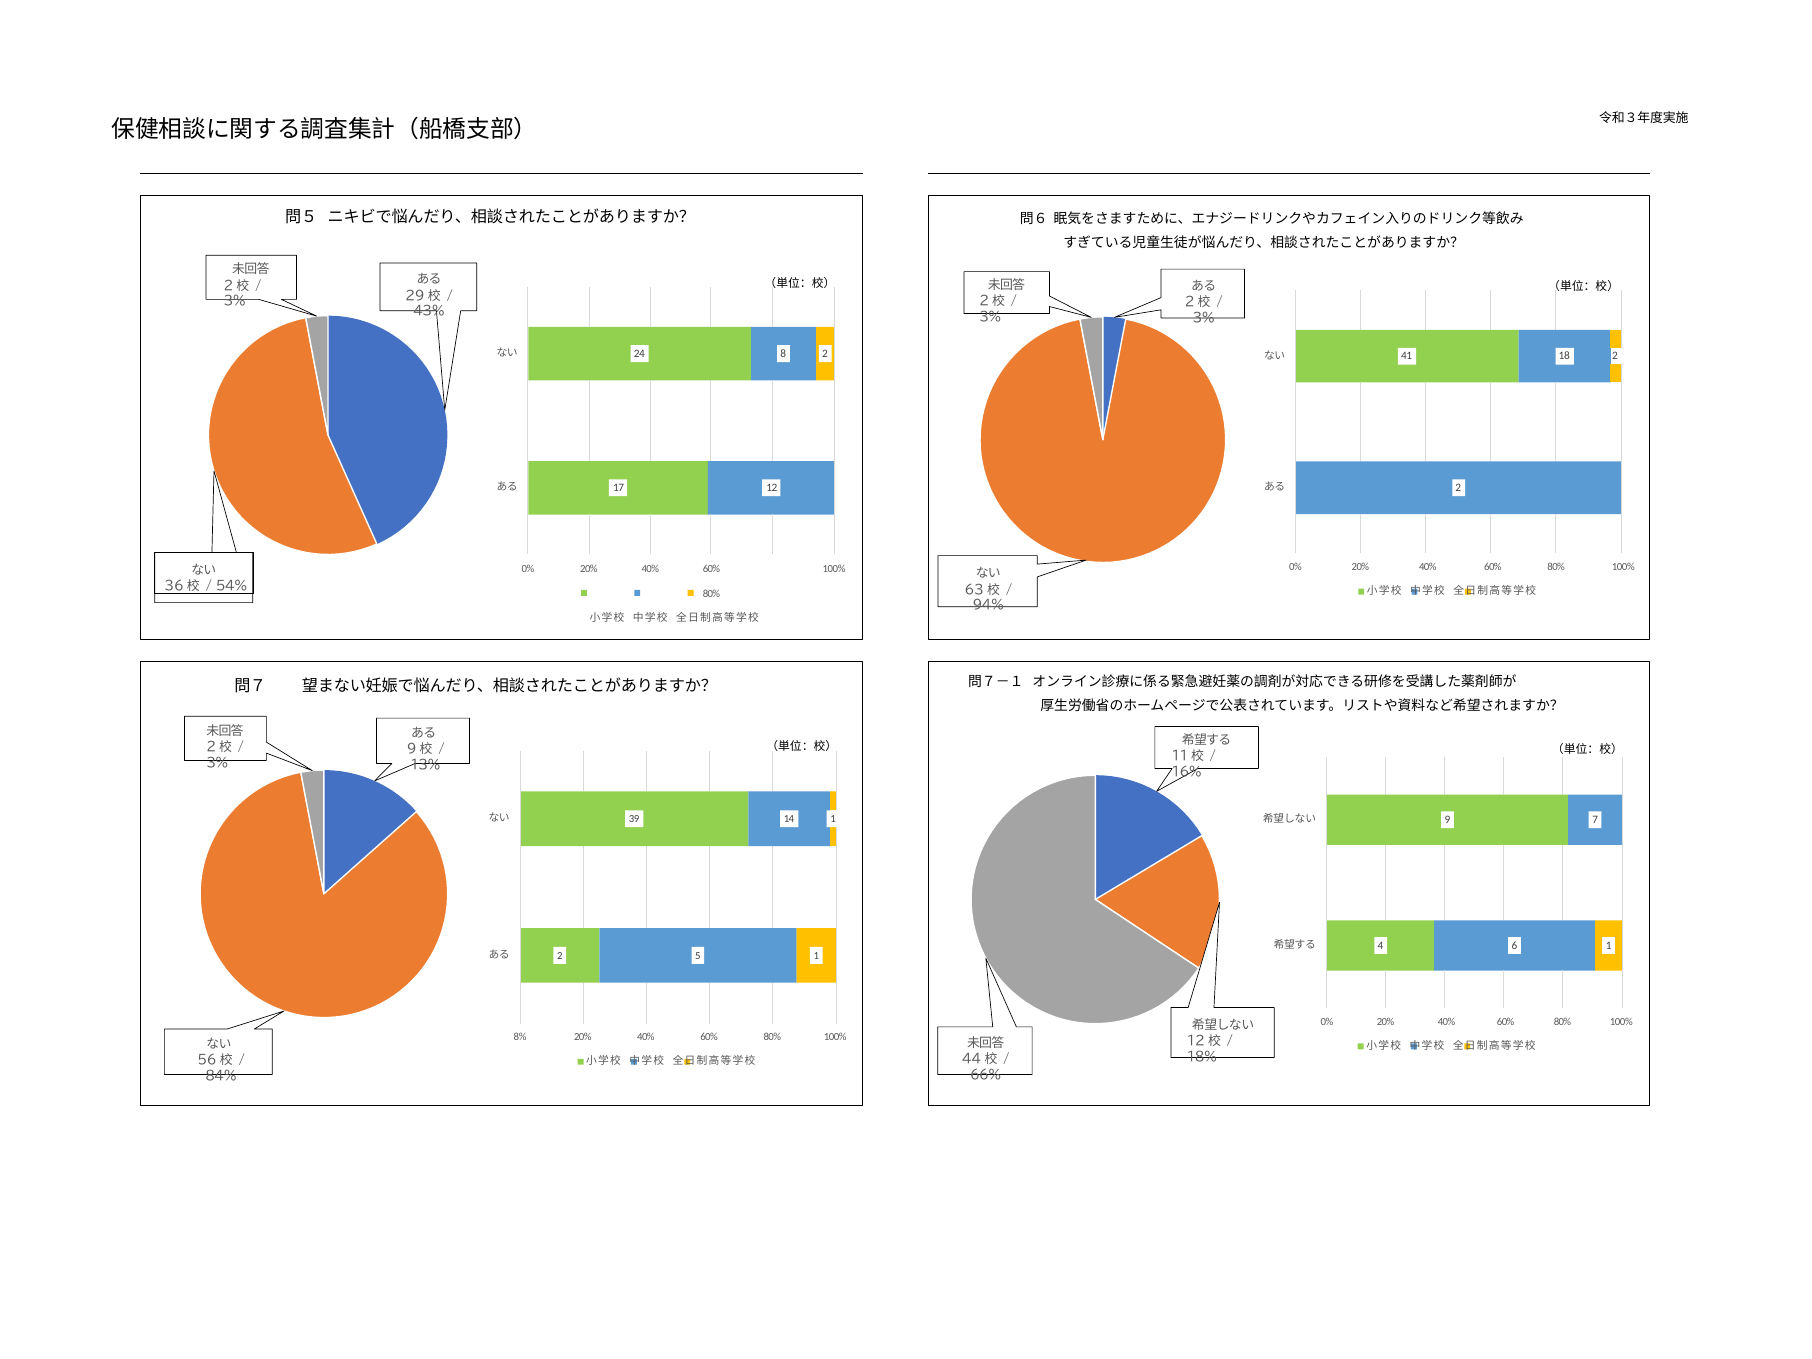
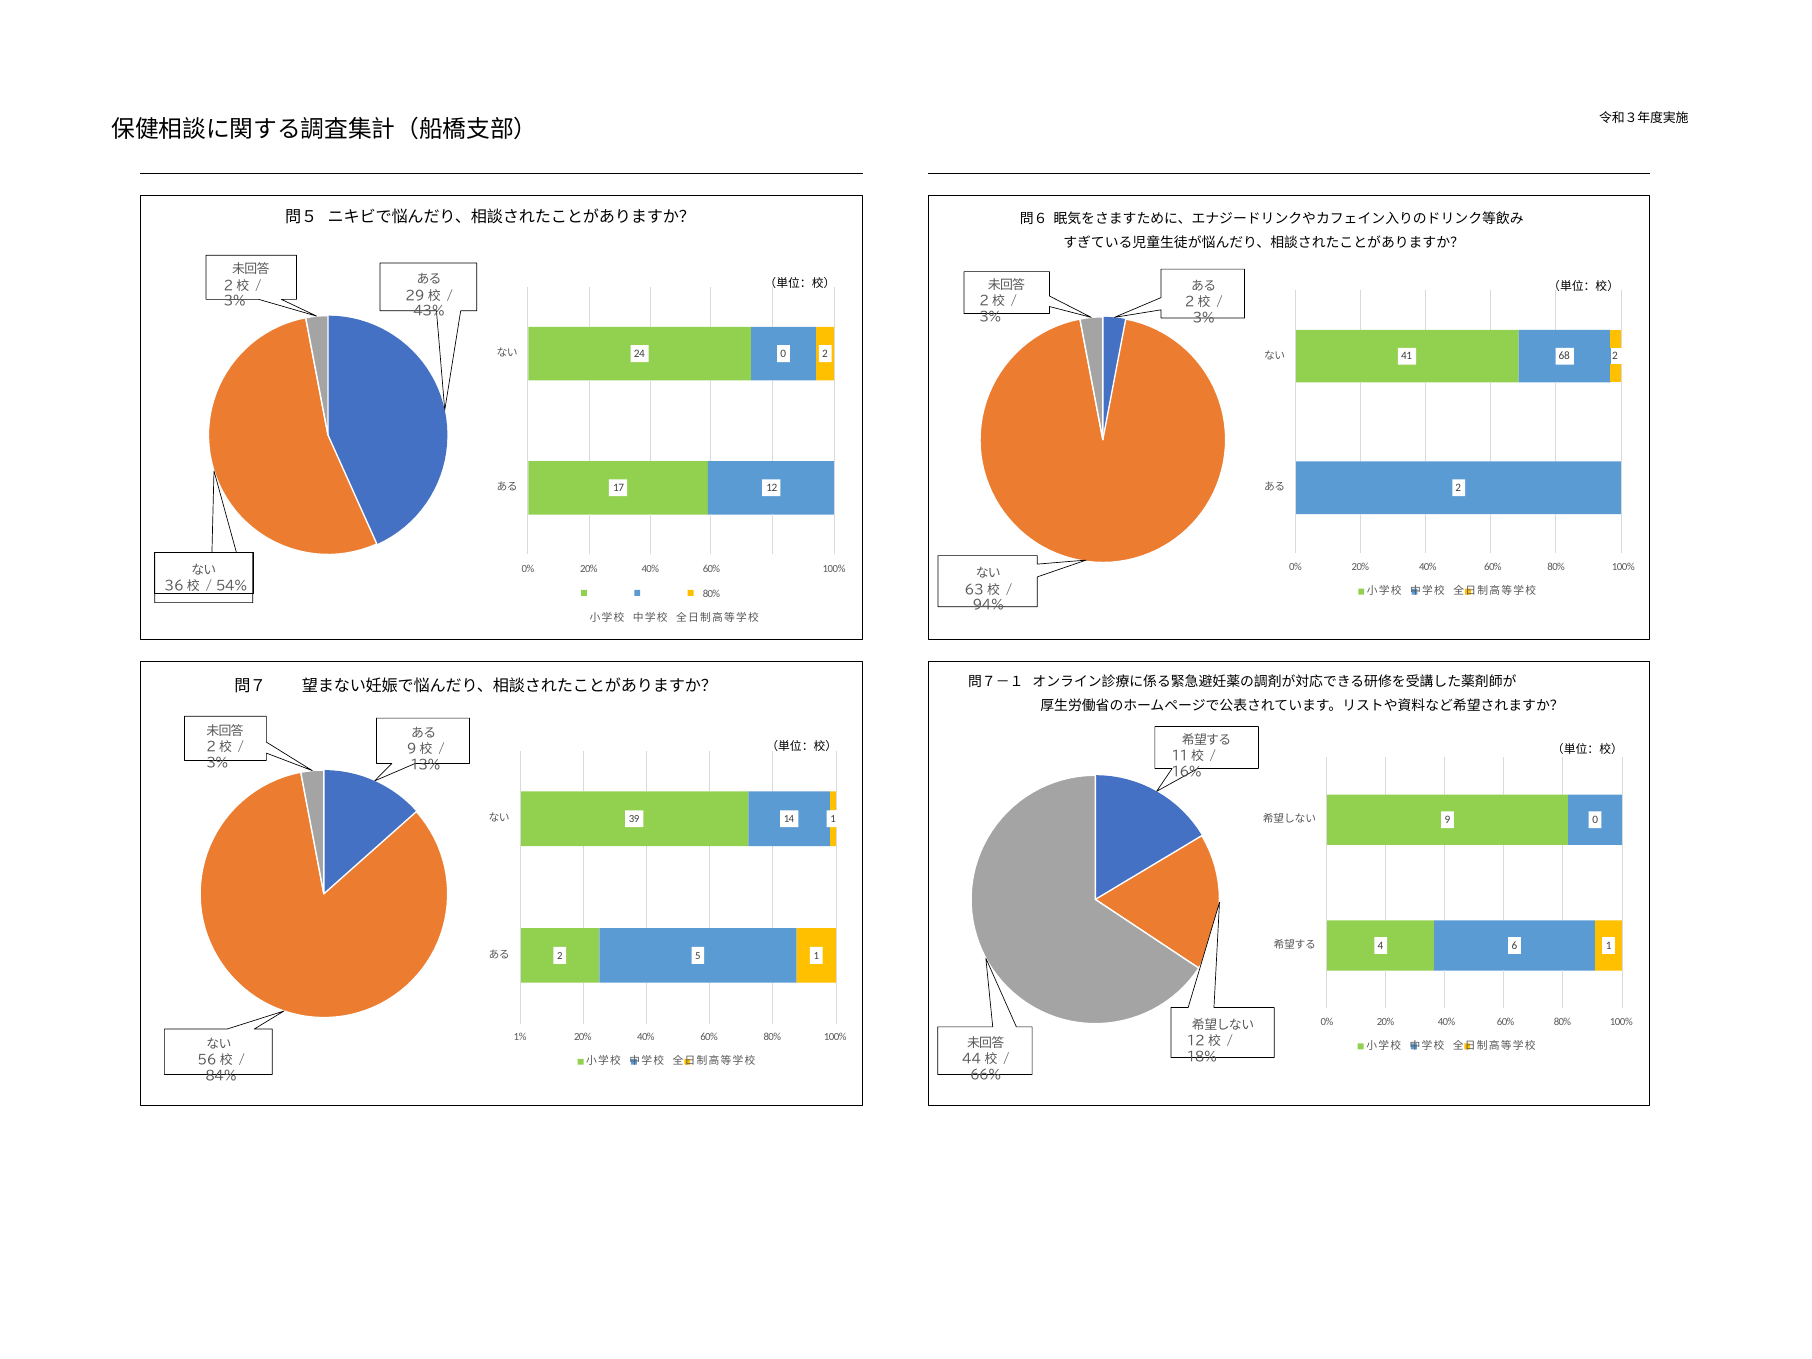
24 8: 8 -> 0
18: 18 -> 68
9 7: 7 -> 0
8%: 8% -> 1%
